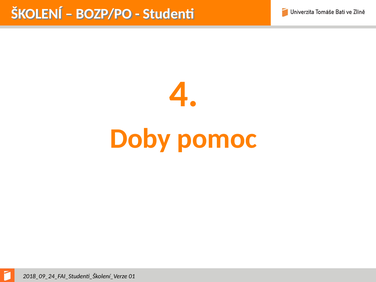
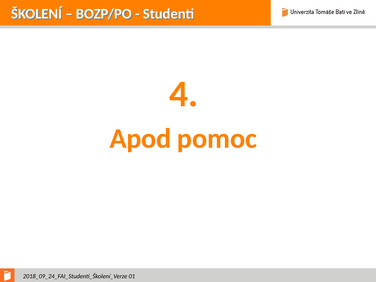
Doby: Doby -> Apod
